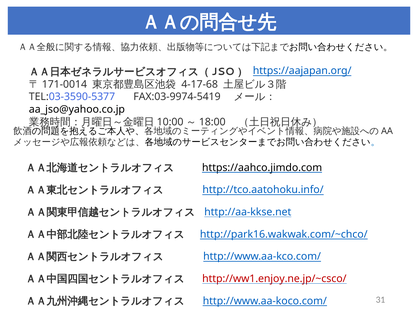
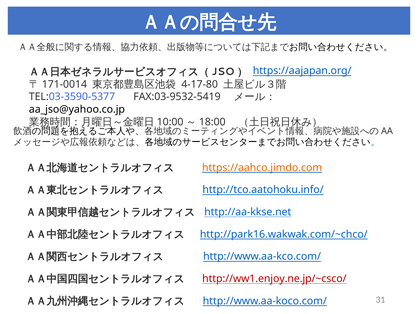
4-17-68: 4-17-68 -> 4-17-80
FAX:03-9974-5419: FAX:03-9974-5419 -> FAX:03-9532-5419
https://aahco.jimdo.com colour: black -> orange
